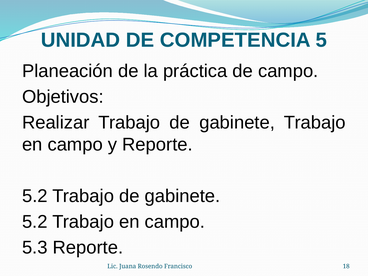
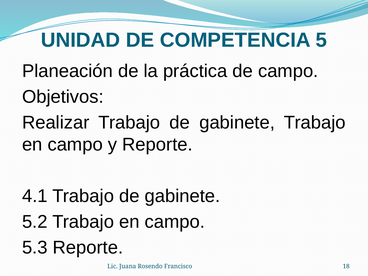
5.2 at (35, 196): 5.2 -> 4.1
